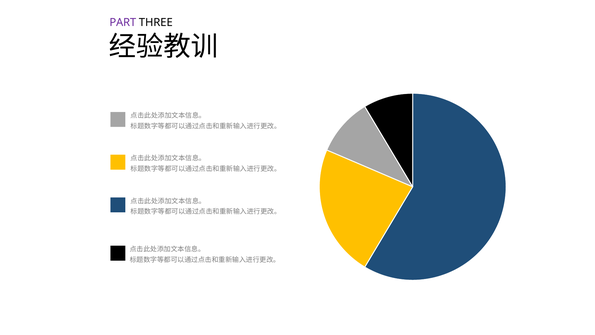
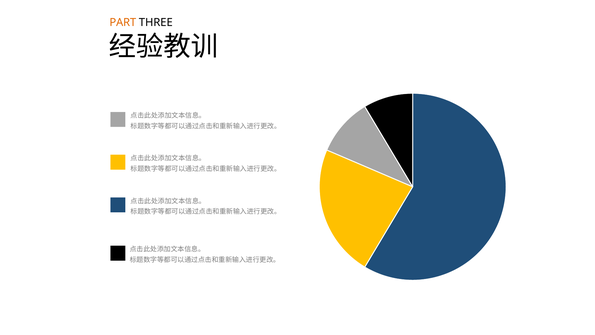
PART colour: purple -> orange
